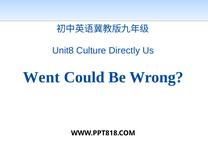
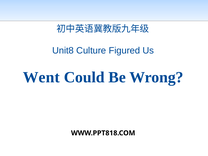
Directly: Directly -> Figured
